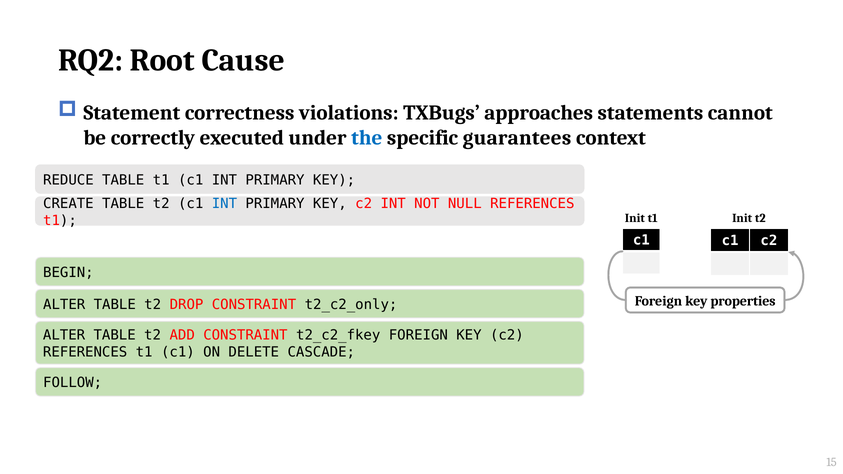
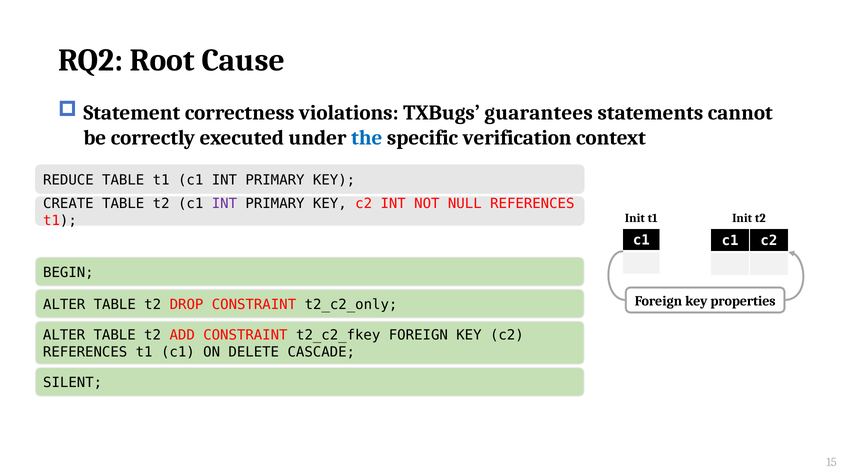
approaches: approaches -> guarantees
guarantees: guarantees -> verification
INT at (224, 204) colour: blue -> purple
FOLLOW: FOLLOW -> SILENT
